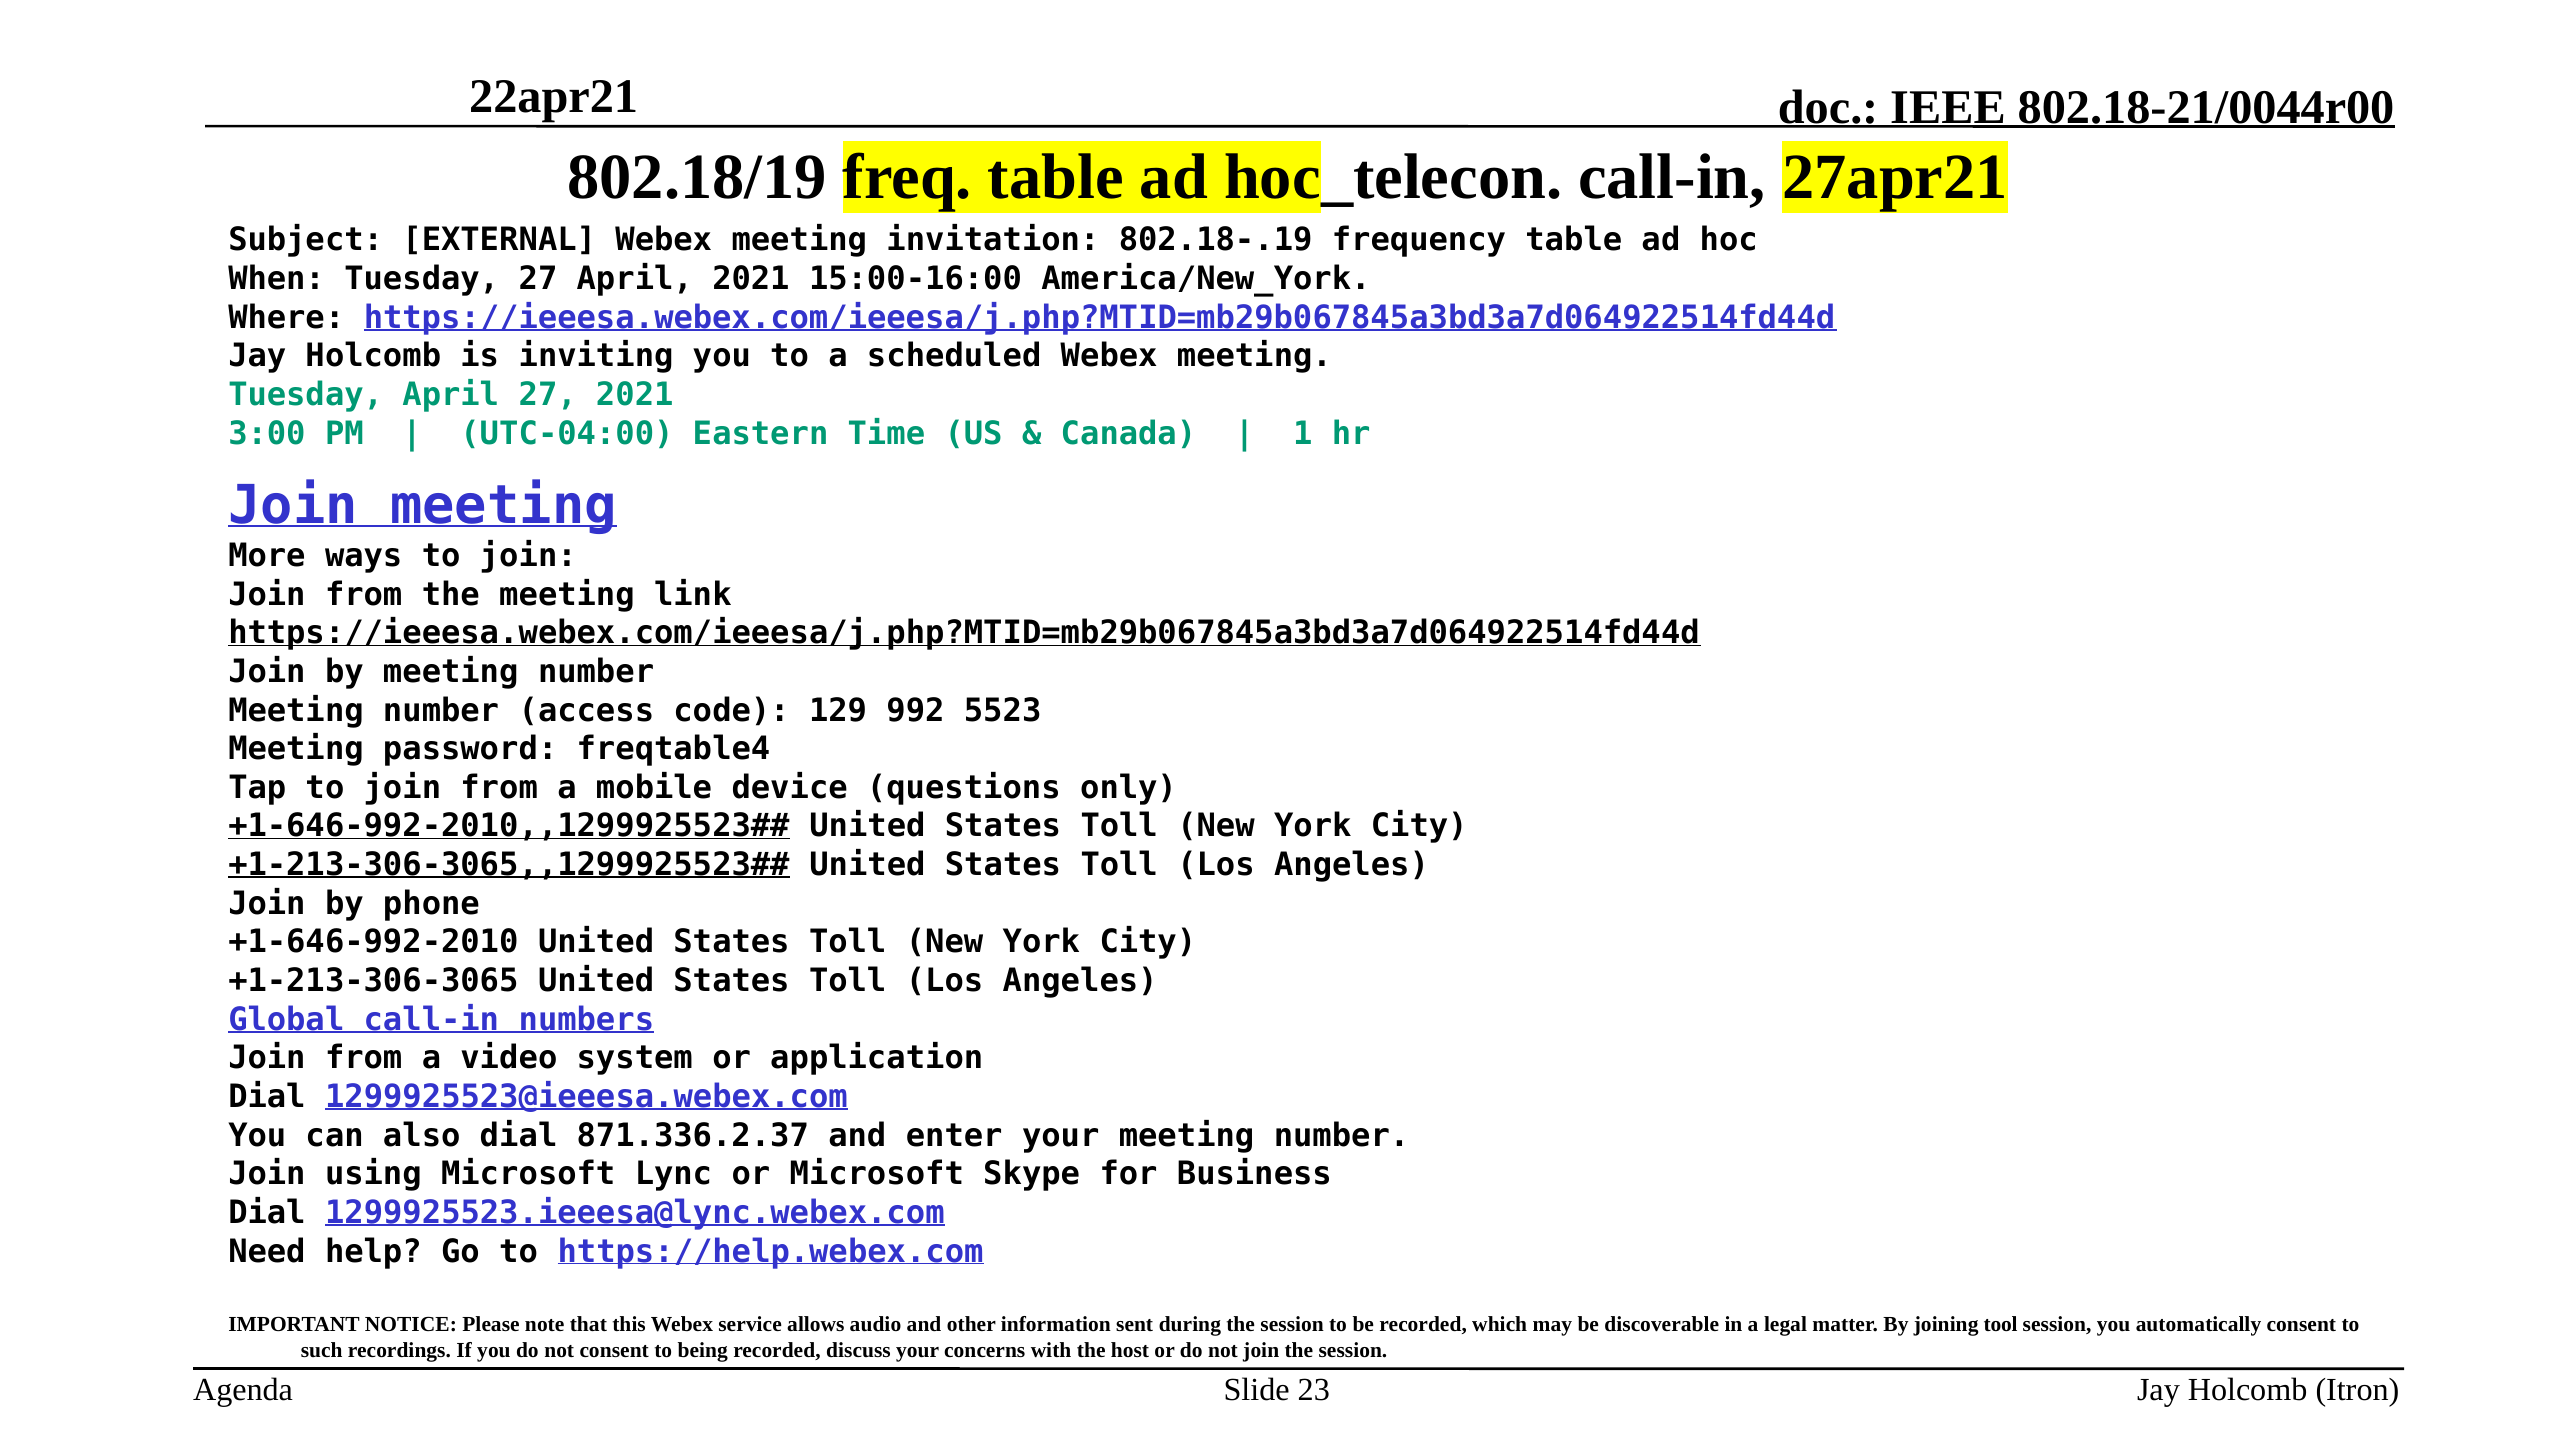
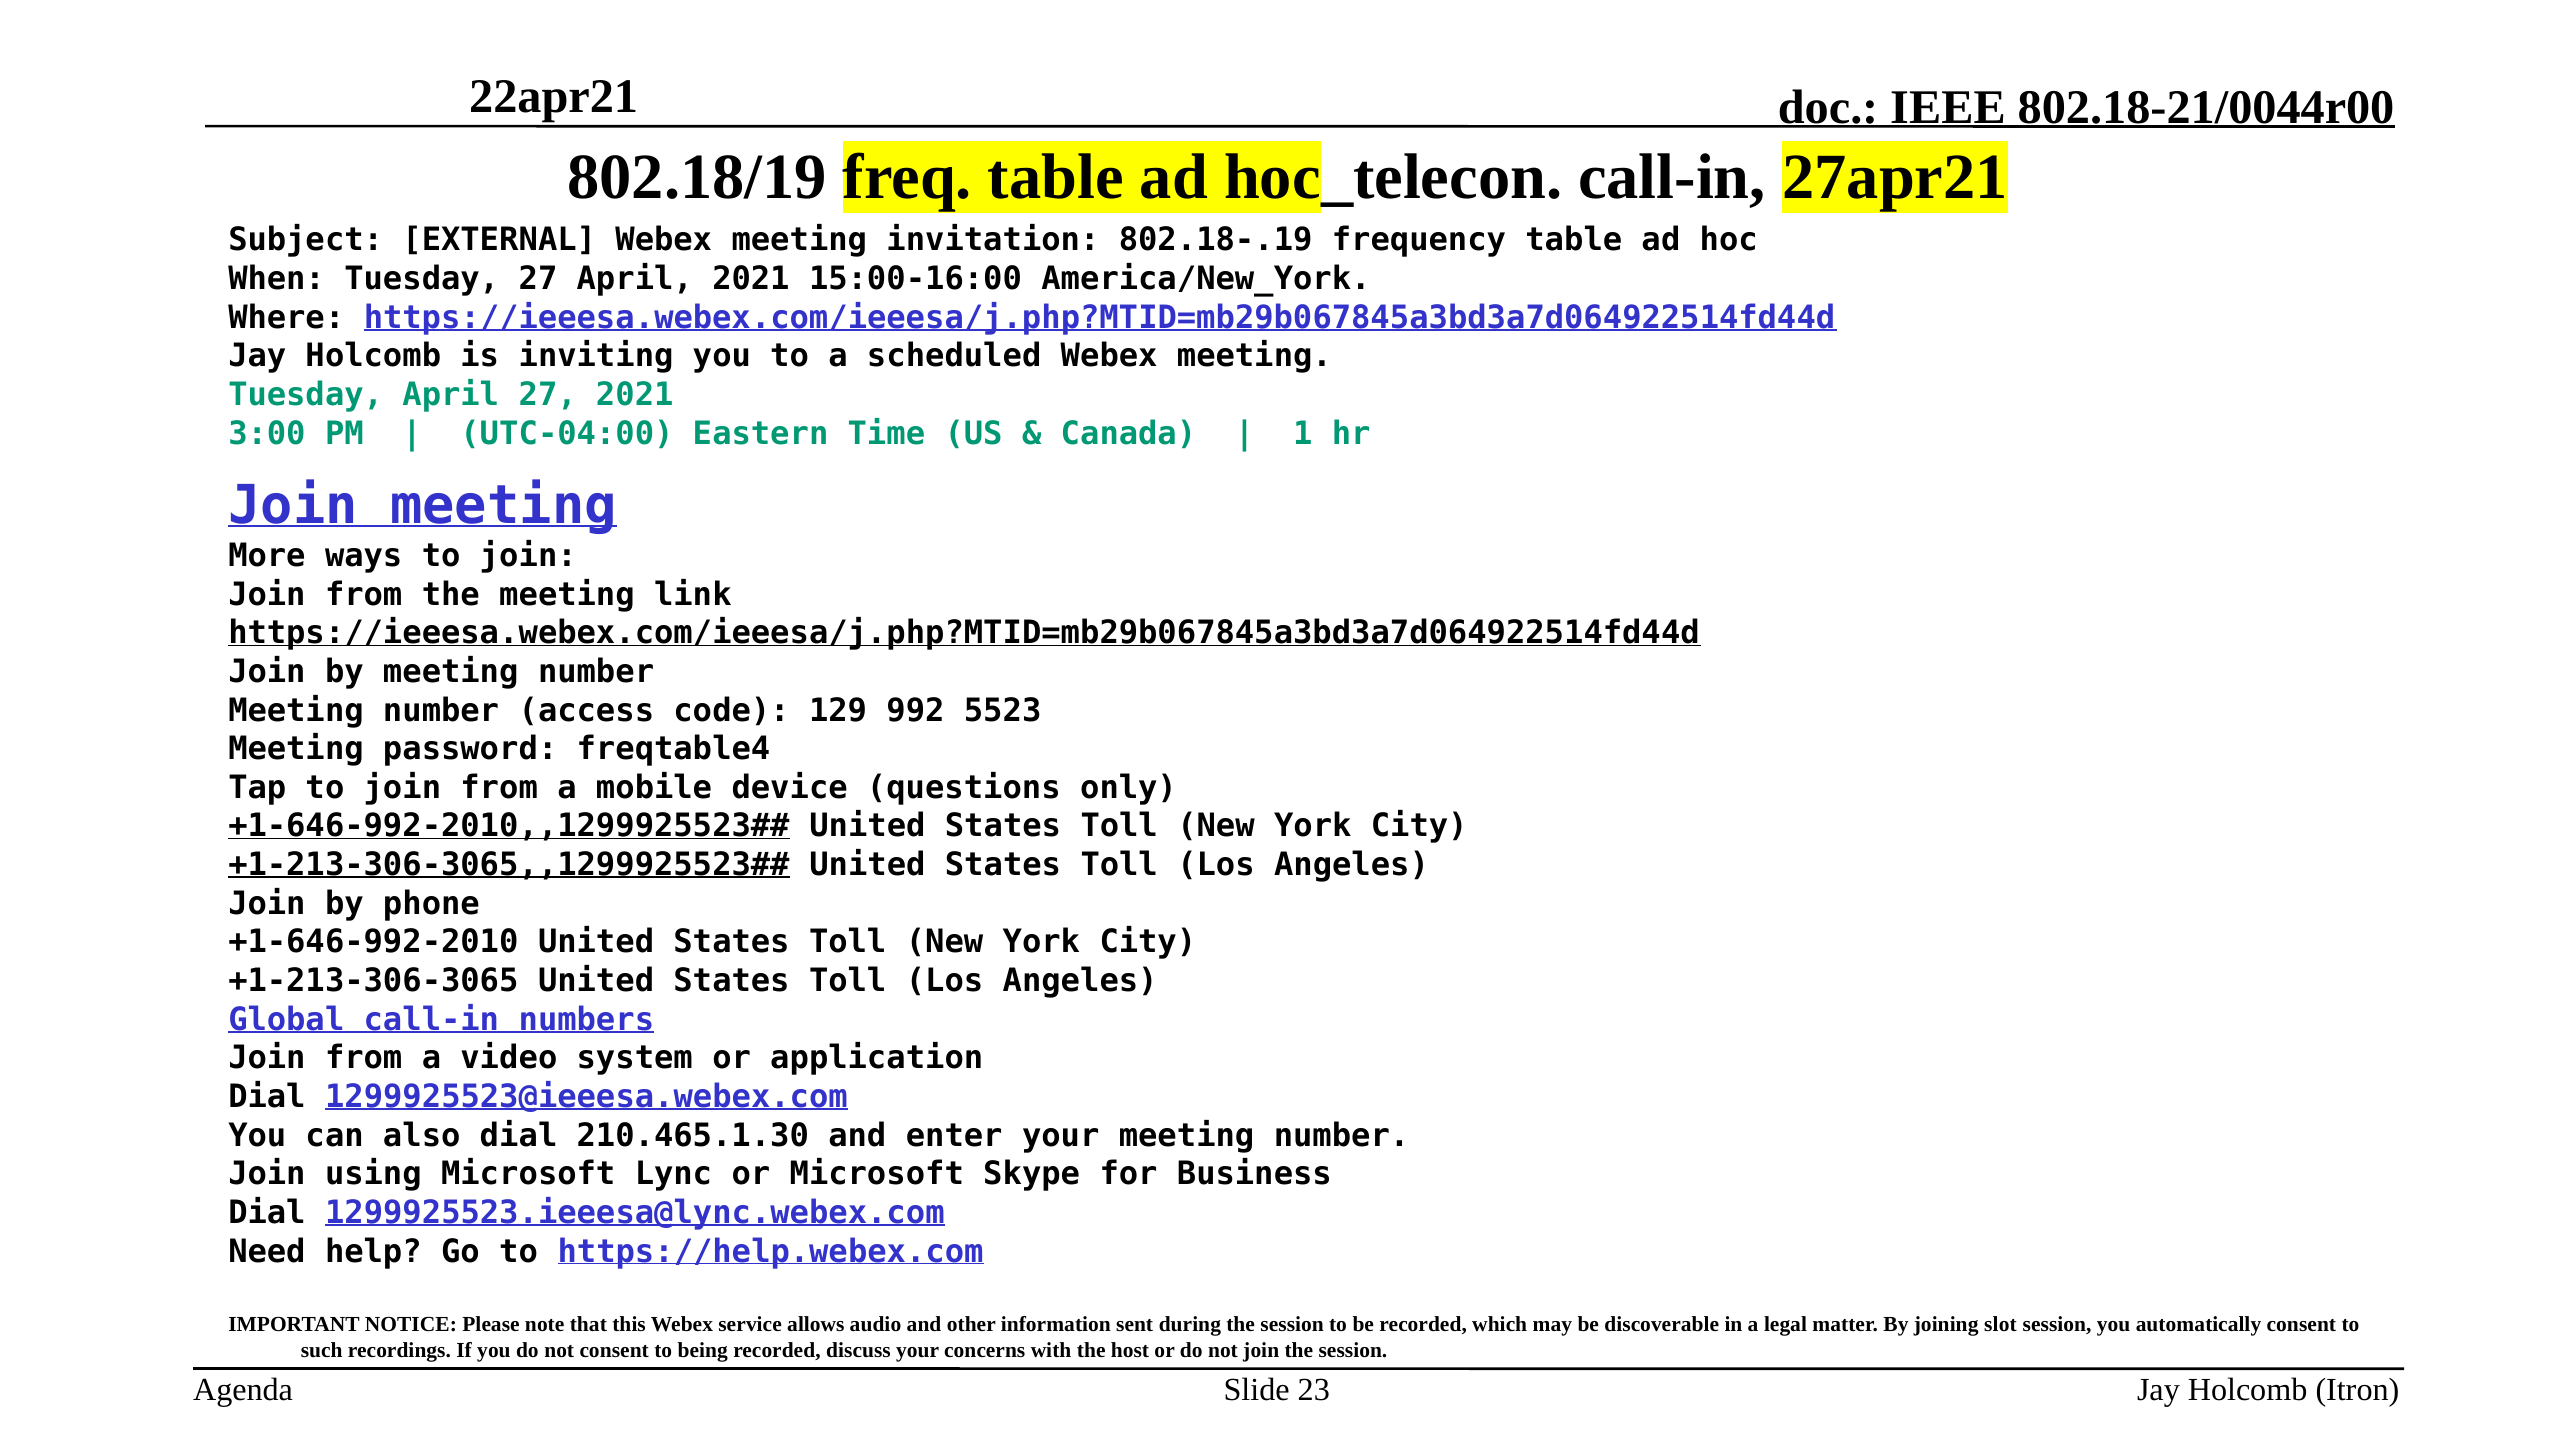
871.336.2.37: 871.336.2.37 -> 210.465.1.30
tool: tool -> slot
